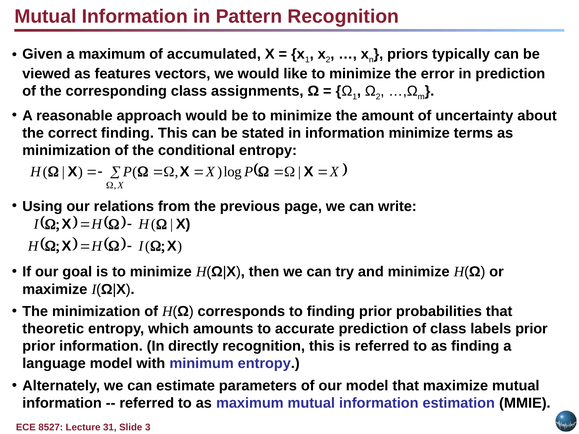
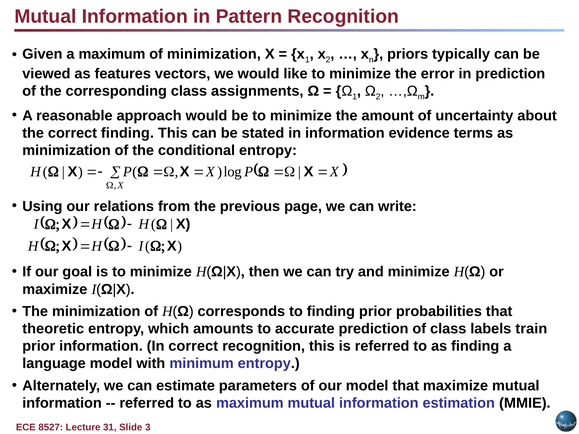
of accumulated: accumulated -> minimization
information minimize: minimize -> evidence
labels prior: prior -> train
In directly: directly -> correct
